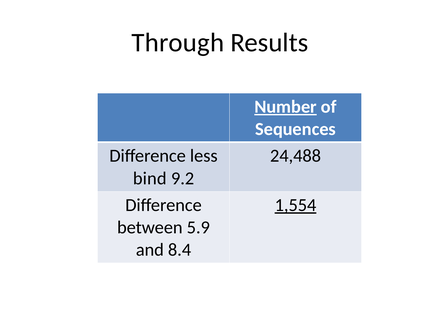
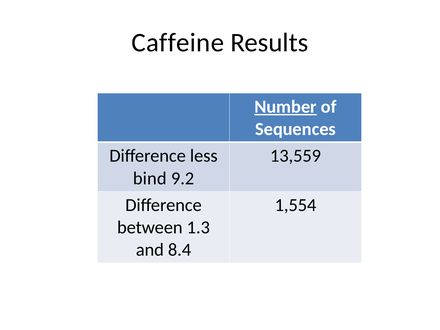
Through: Through -> Caffeine
24,488: 24,488 -> 13,559
1,554 underline: present -> none
5.9: 5.9 -> 1.3
